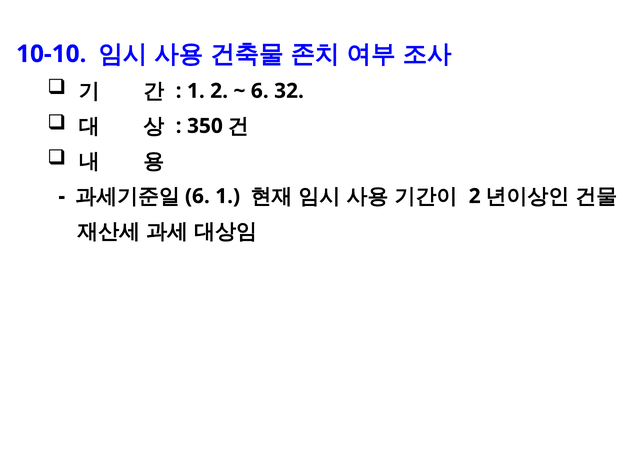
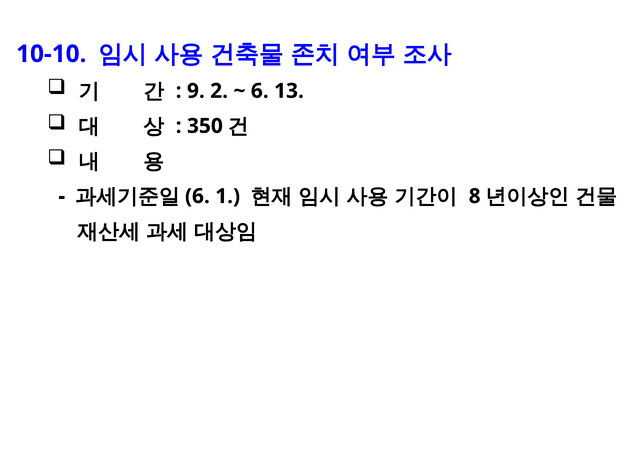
1 at (196, 91): 1 -> 9
32: 32 -> 13
2 at (475, 196): 2 -> 8
